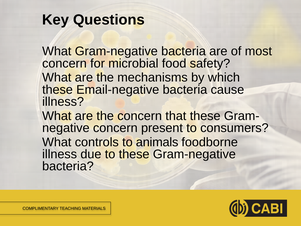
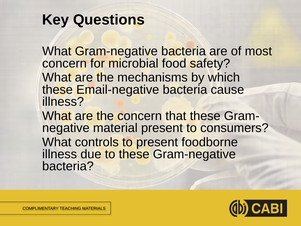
concern at (115, 128): concern -> material
to animals: animals -> present
